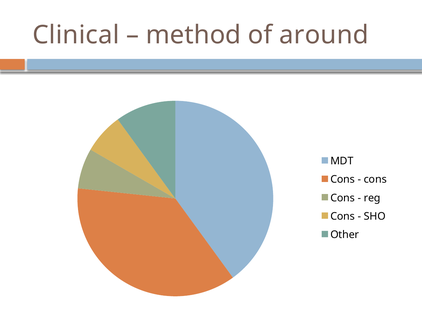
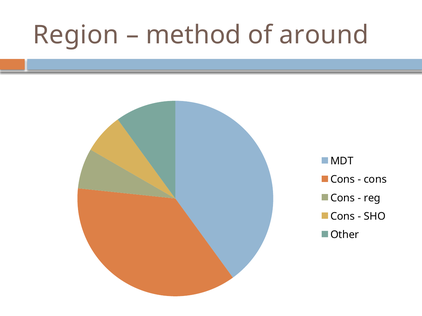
Clinical: Clinical -> Region
